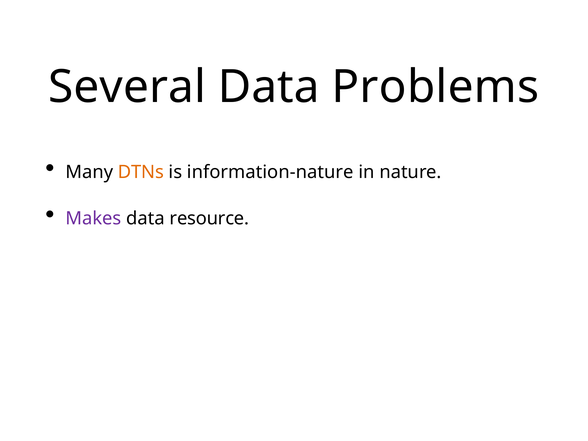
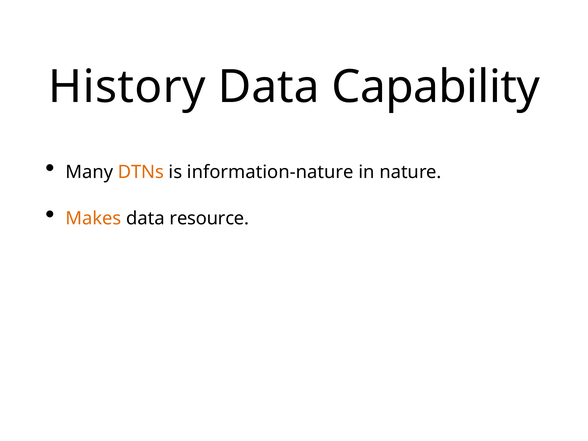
Several: Several -> History
Problems: Problems -> Capability
Makes colour: purple -> orange
